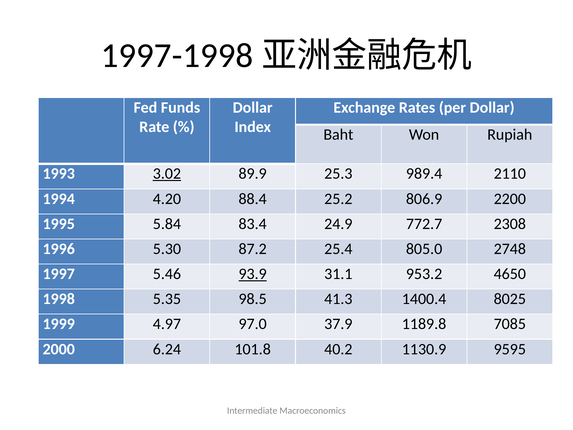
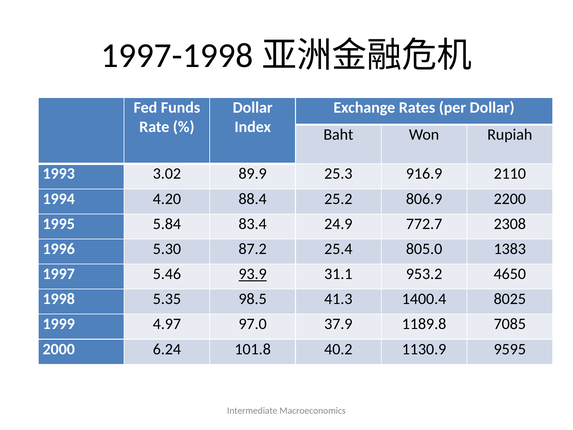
3.02 underline: present -> none
989.4: 989.4 -> 916.9
2748: 2748 -> 1383
